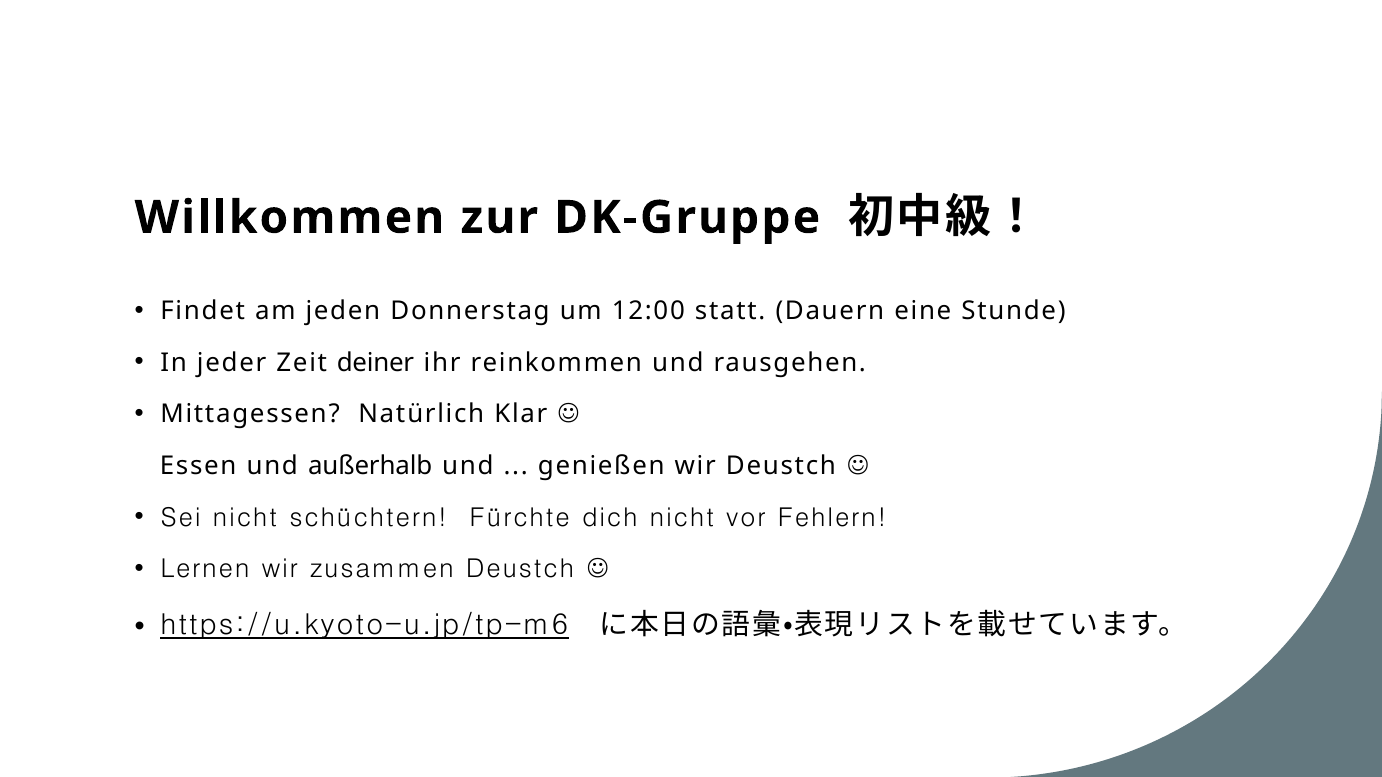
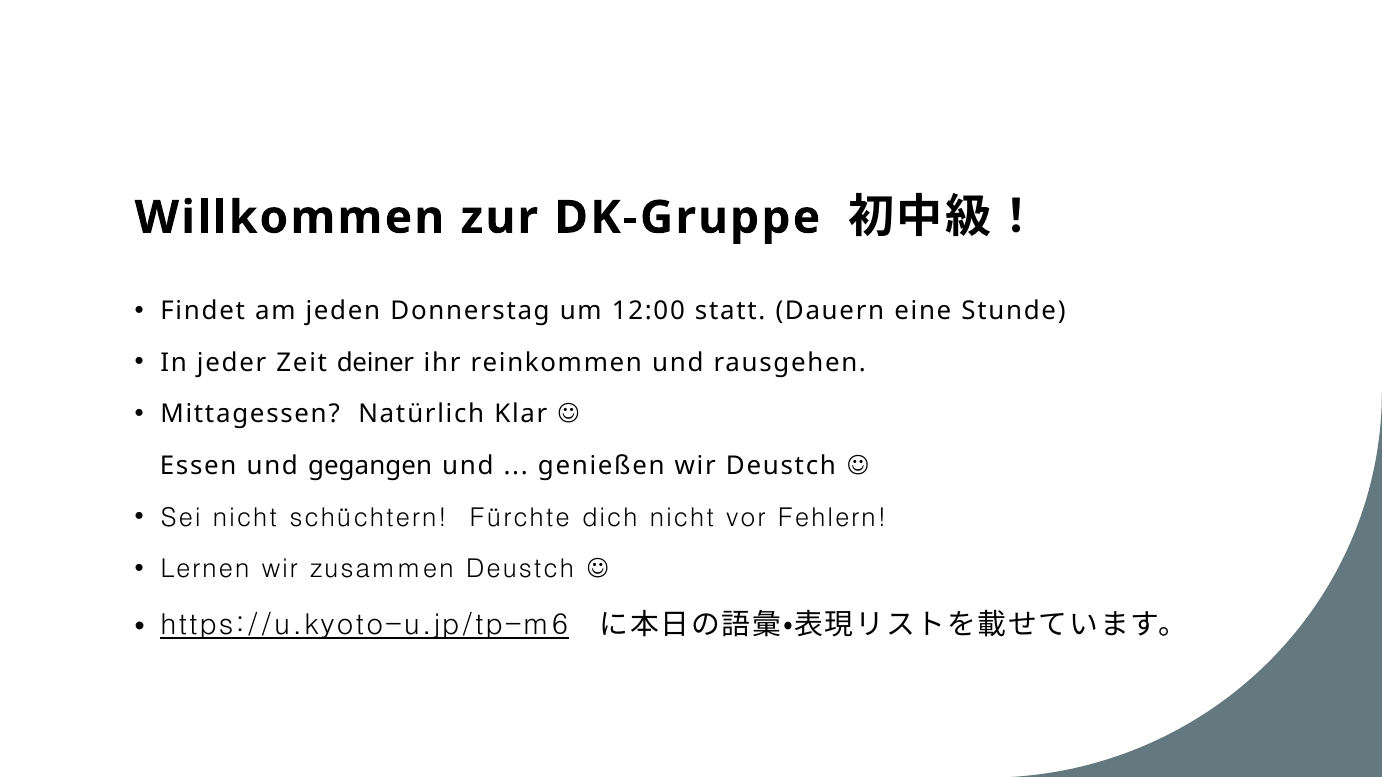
außerhalb: außerhalb -> gegangen
